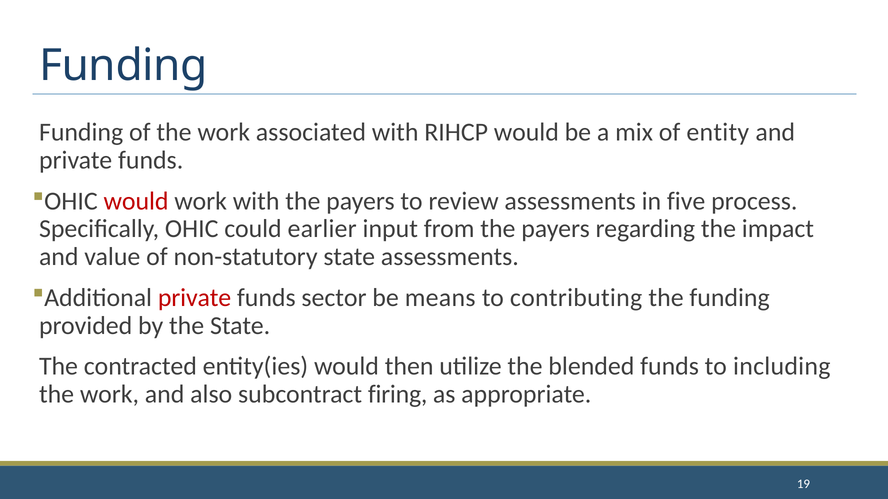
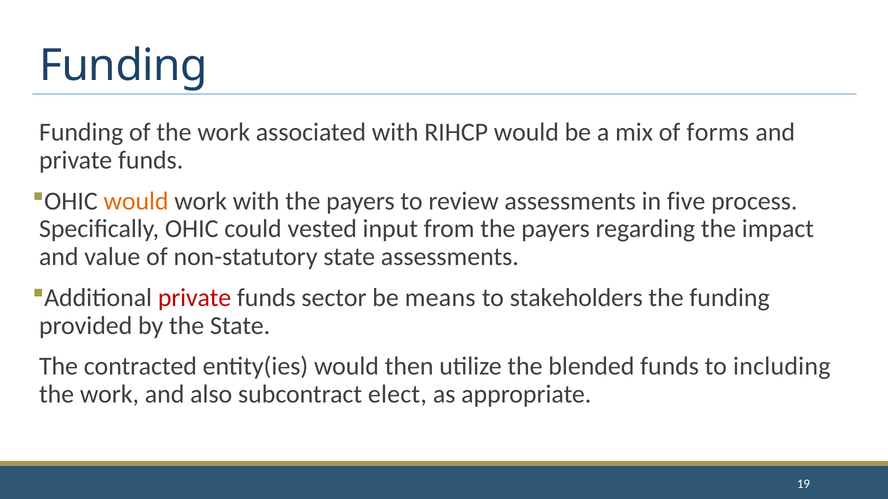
entity: entity -> forms
would at (136, 201) colour: red -> orange
earlier: earlier -> vested
contributing: contributing -> stakeholders
firing: firing -> elect
